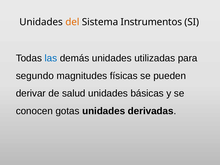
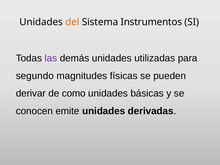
las colour: blue -> purple
salud: salud -> como
gotas: gotas -> emite
